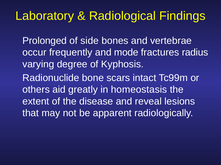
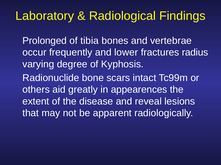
side: side -> tibia
mode: mode -> lower
homeostasis: homeostasis -> appearences
